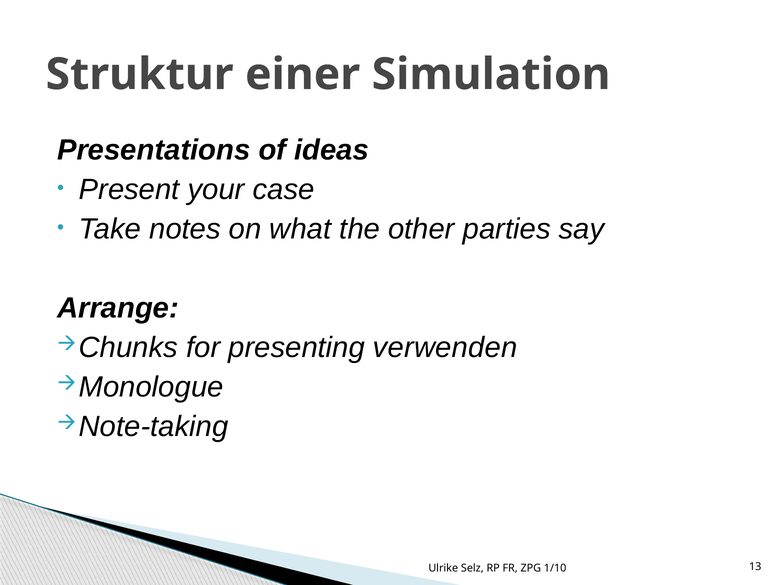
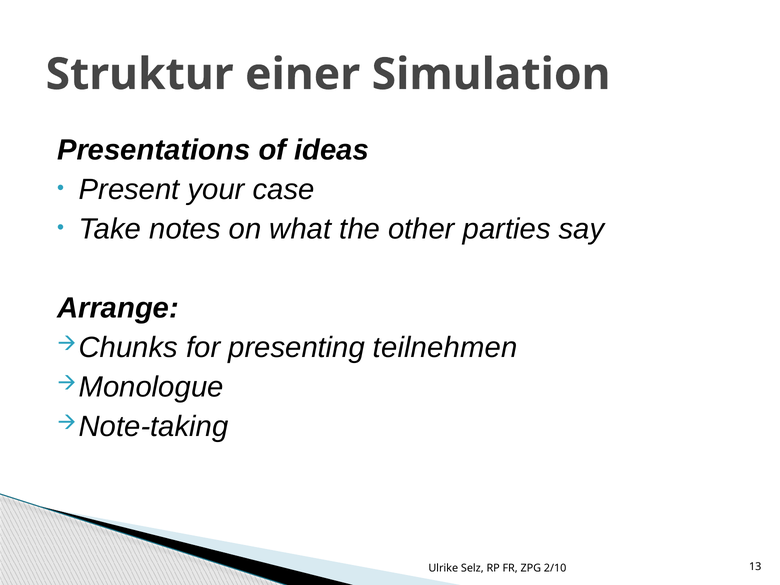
verwenden: verwenden -> teilnehmen
1/10: 1/10 -> 2/10
